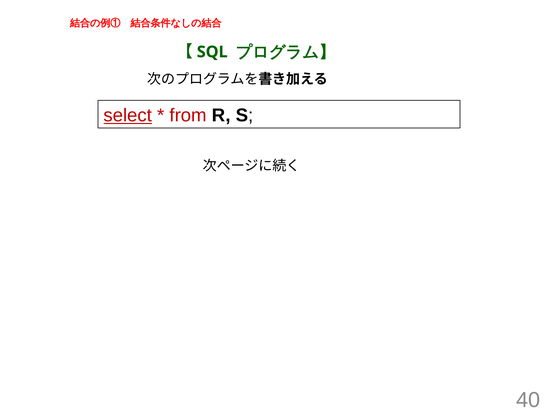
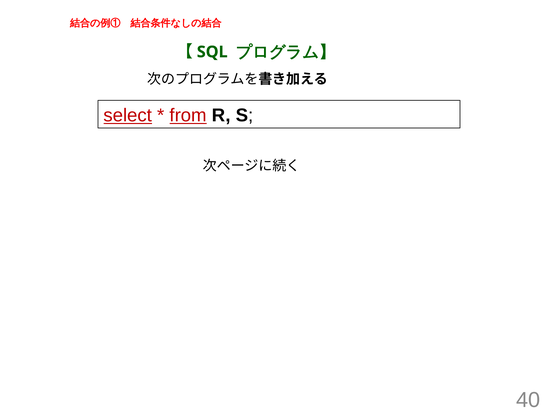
from underline: none -> present
